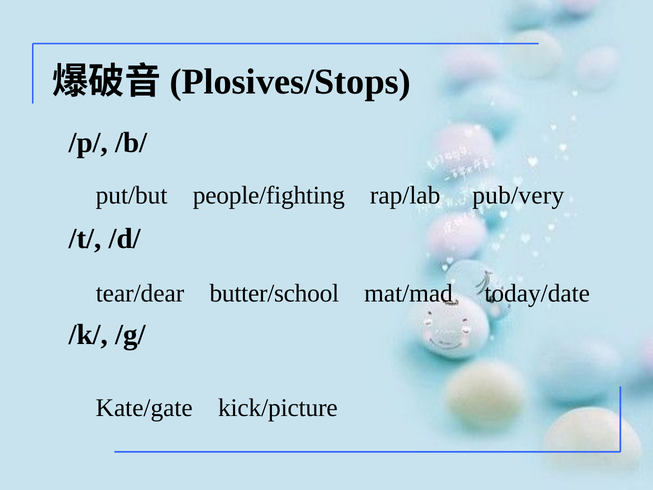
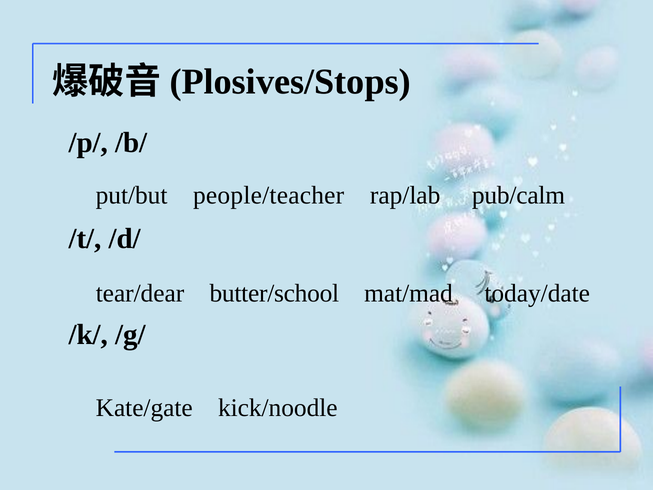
people/fighting: people/fighting -> people/teacher
pub/very: pub/very -> pub/calm
kick/picture: kick/picture -> kick/noodle
